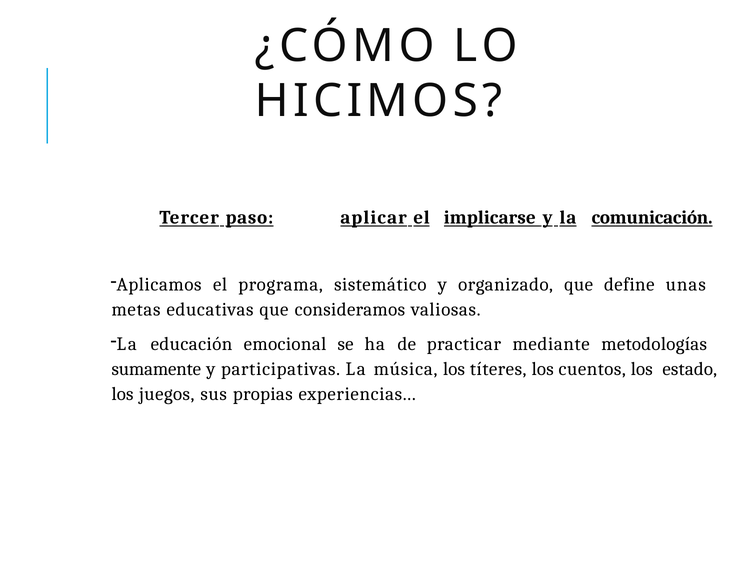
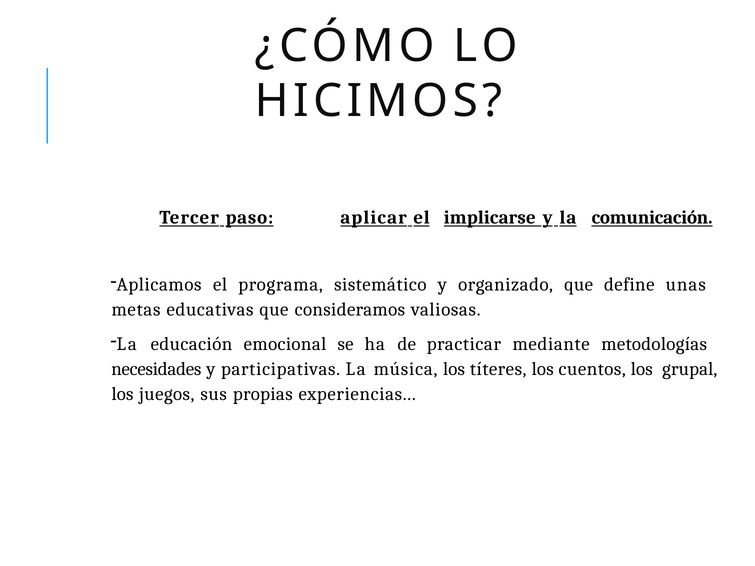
sumamente: sumamente -> necesidades
estado: estado -> grupal
